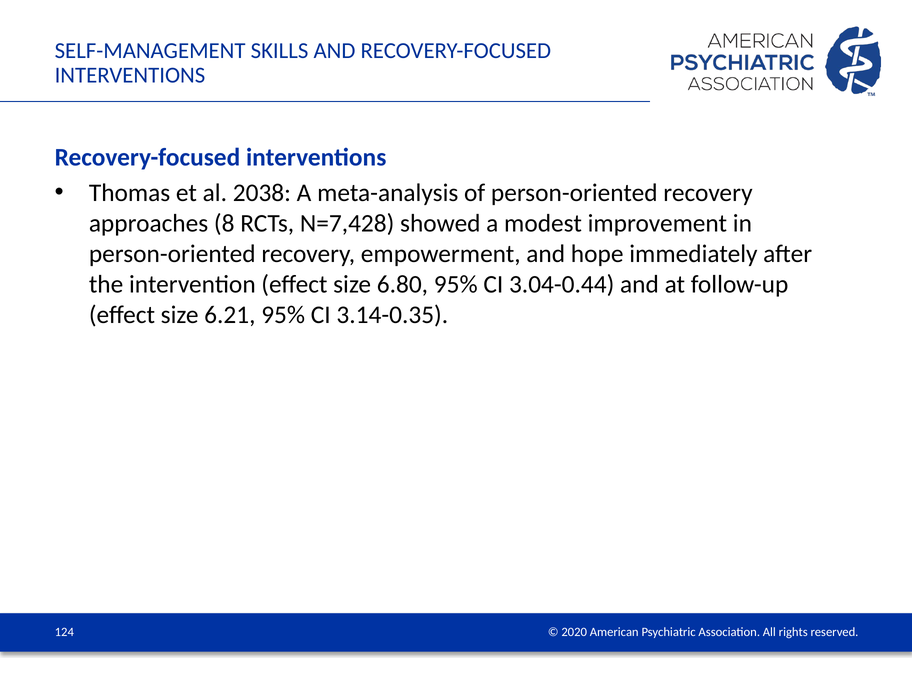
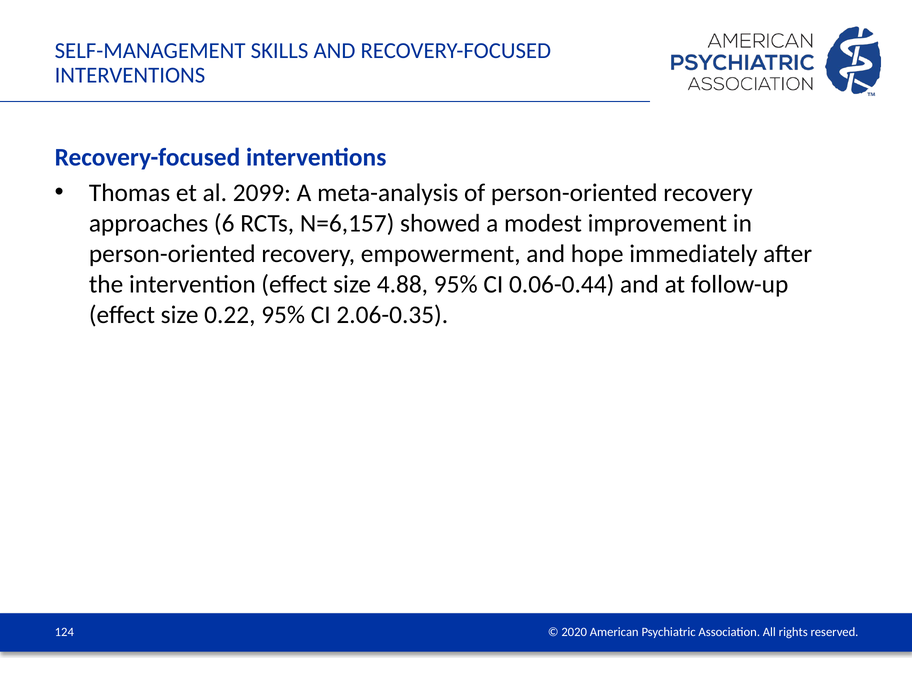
2038: 2038 -> 2099
8: 8 -> 6
N=7,428: N=7,428 -> N=6,157
6.80: 6.80 -> 4.88
3.04-0.44: 3.04-0.44 -> 0.06-0.44
6.21: 6.21 -> 0.22
3.14-0.35: 3.14-0.35 -> 2.06-0.35
